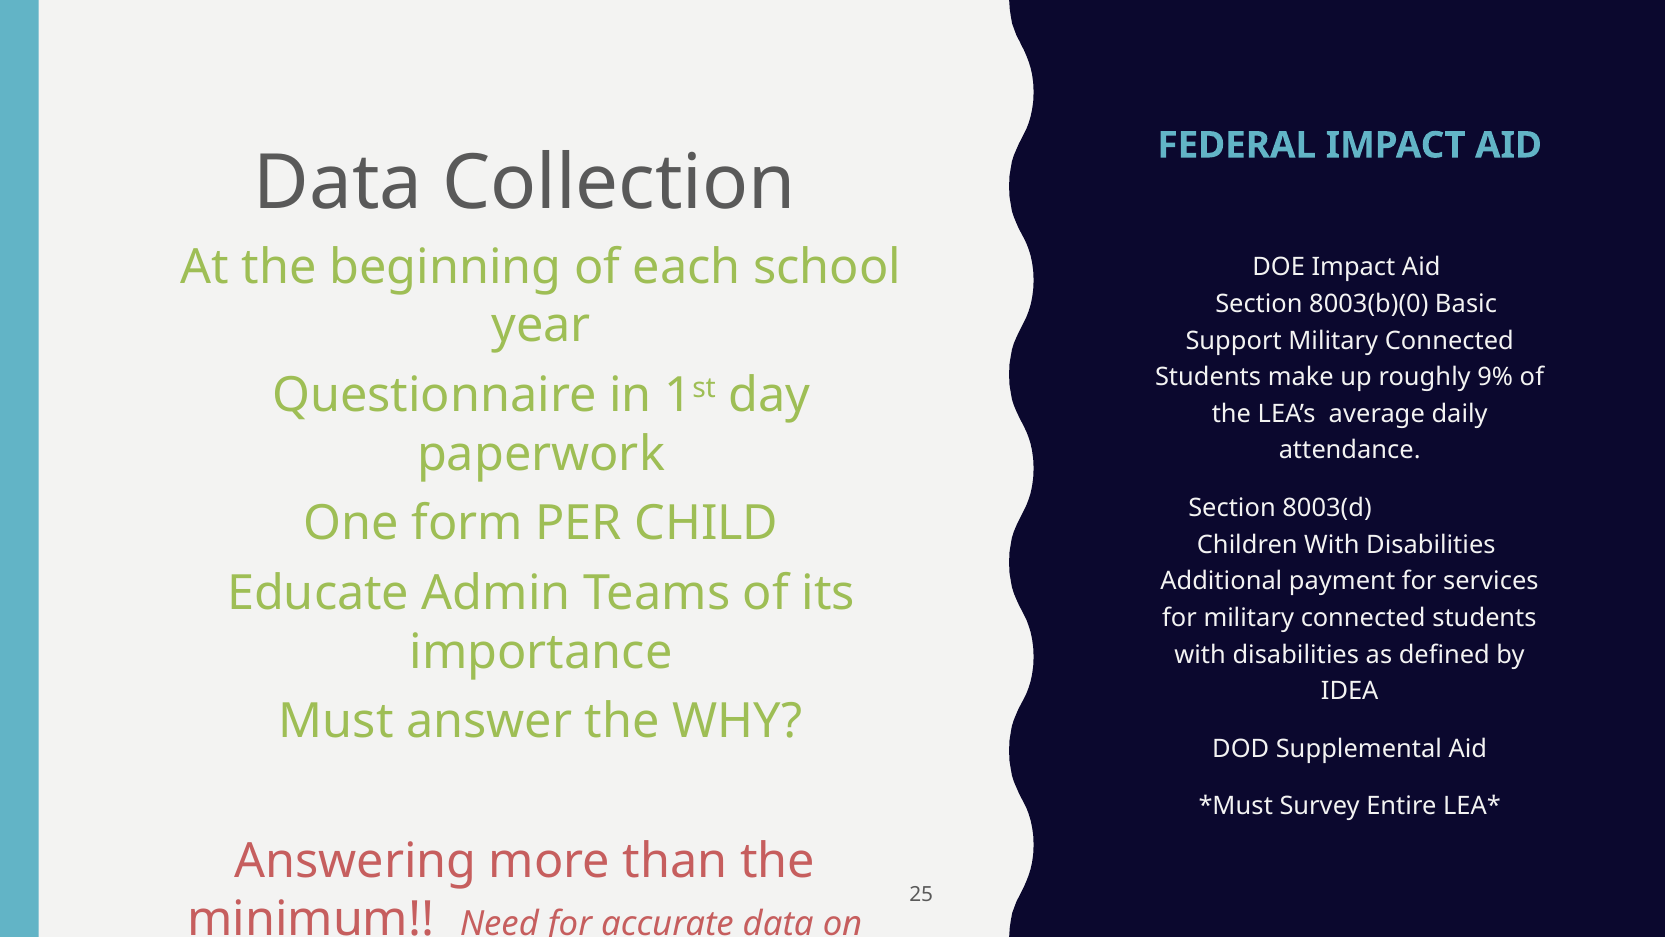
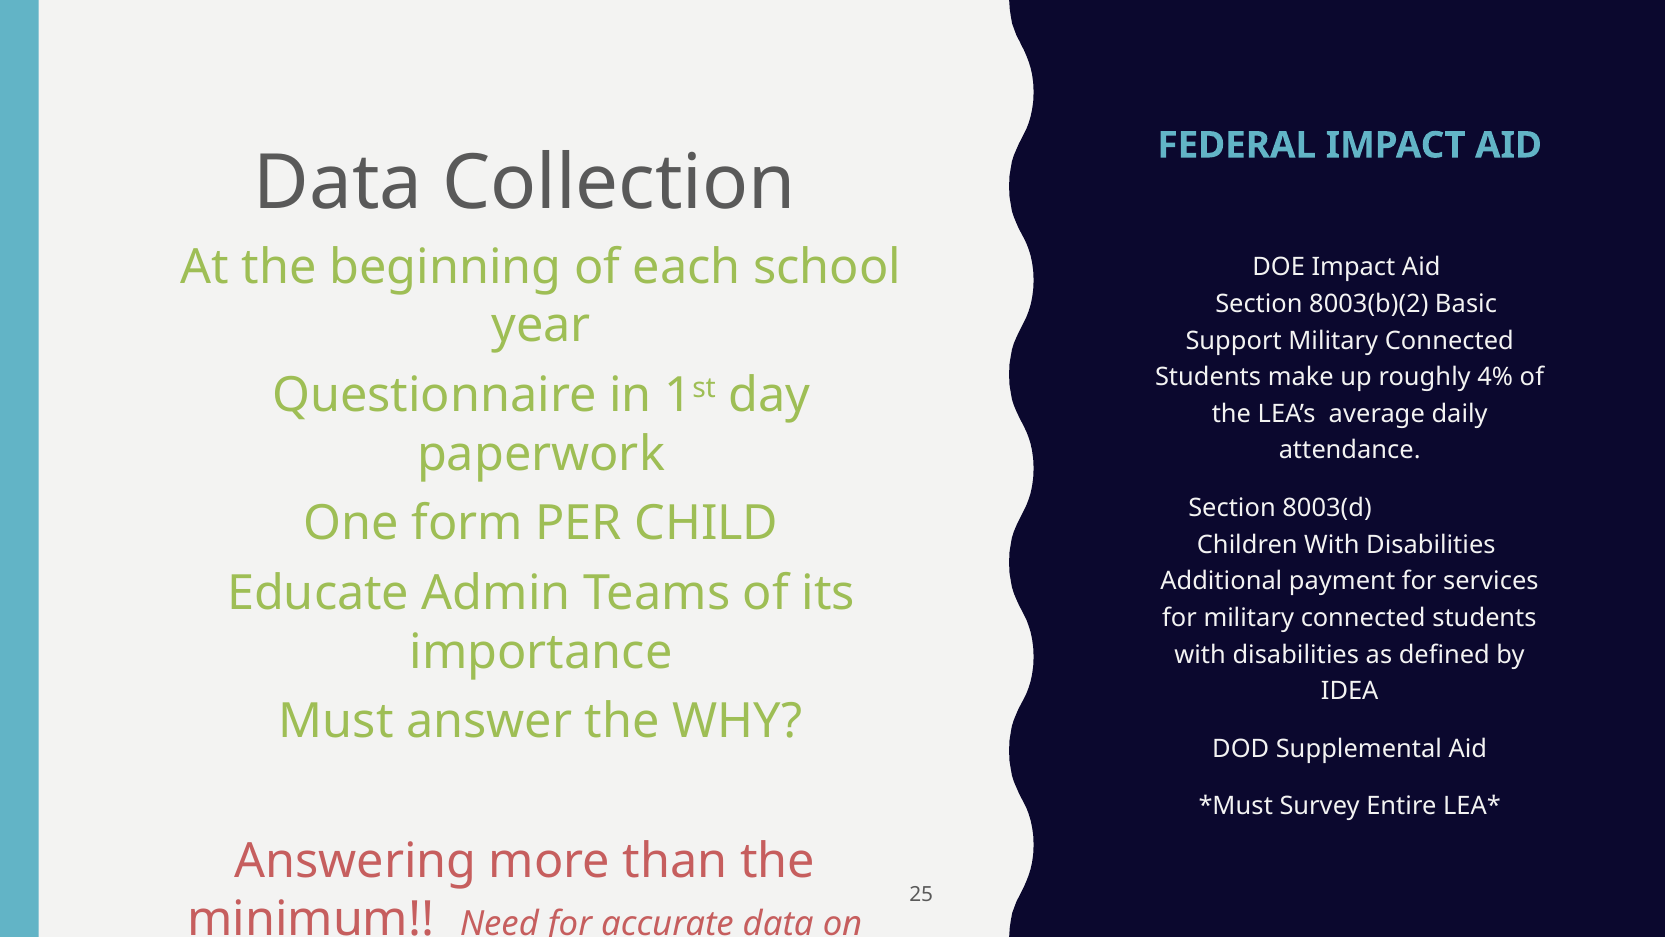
8003(b)(0: 8003(b)(0 -> 8003(b)(2
9%: 9% -> 4%
